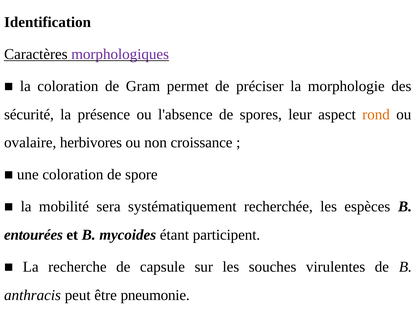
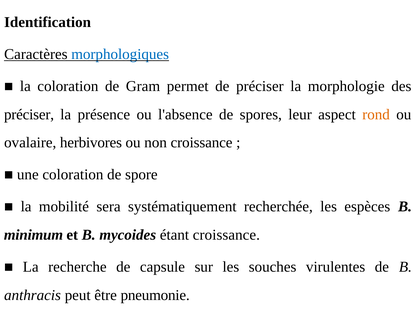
morphologiques colour: purple -> blue
sécurité at (29, 114): sécurité -> préciser
entourées: entourées -> minimum
étant participent: participent -> croissance
